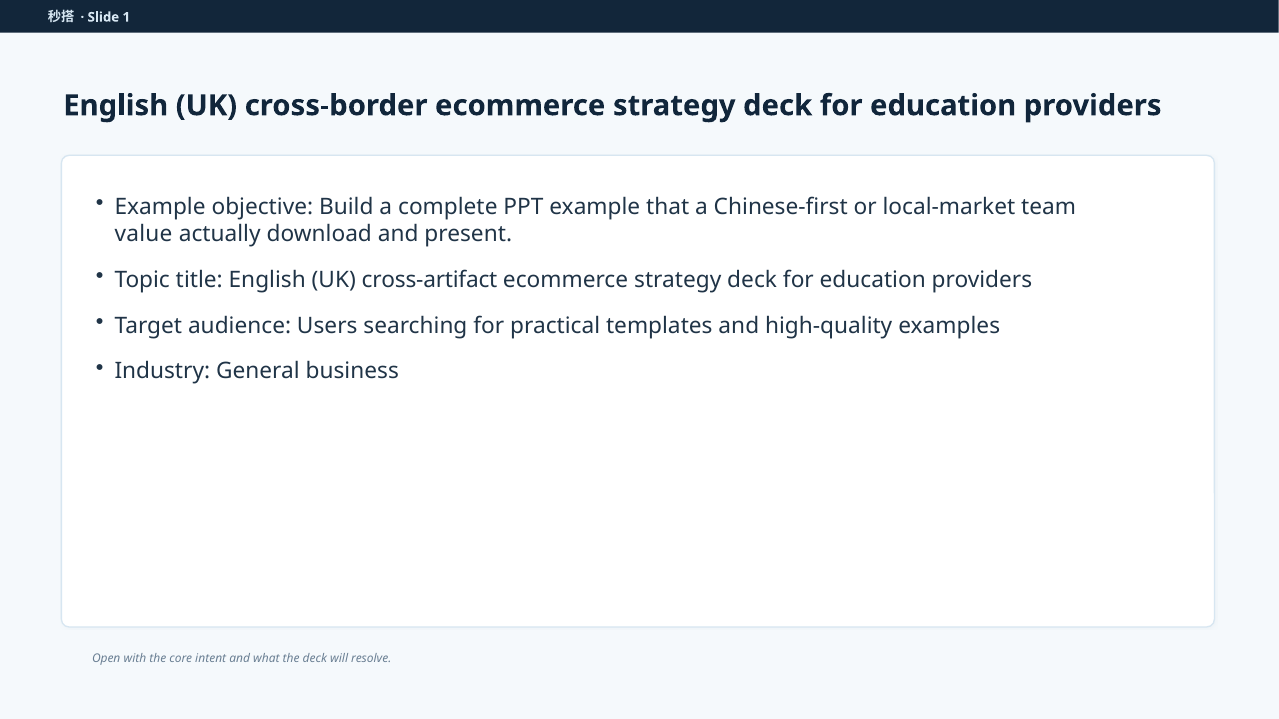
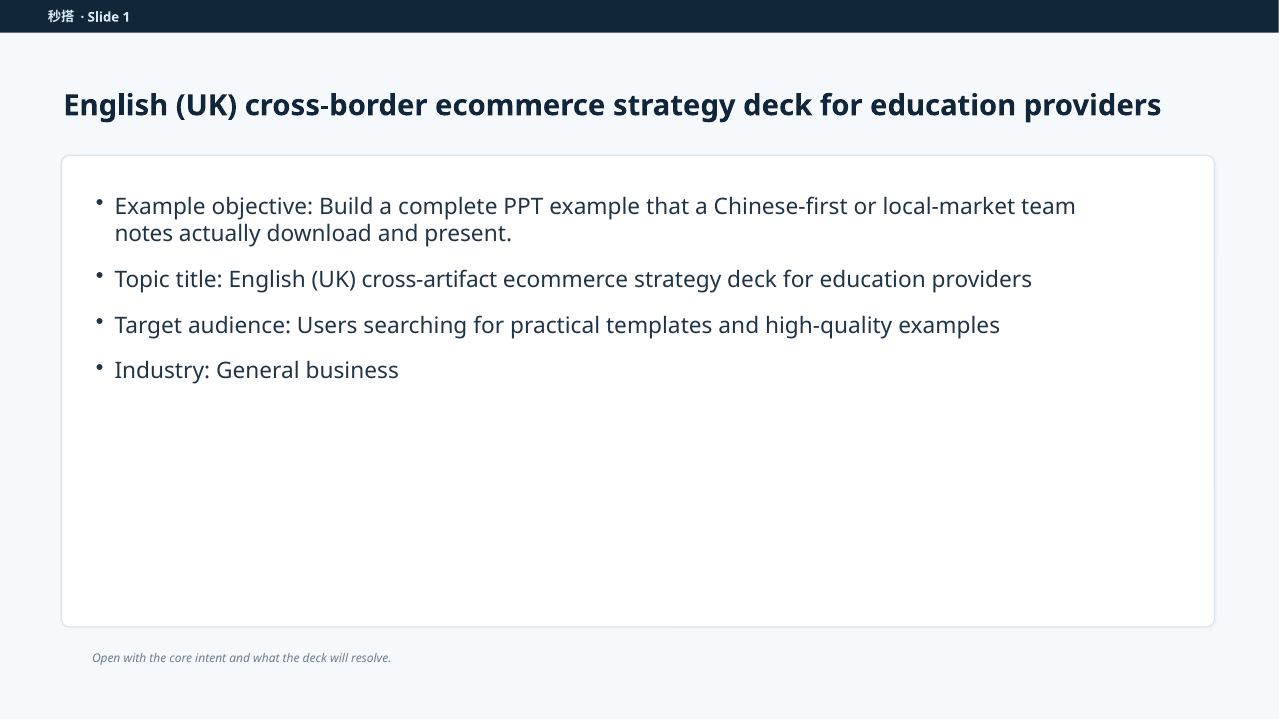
value: value -> notes
